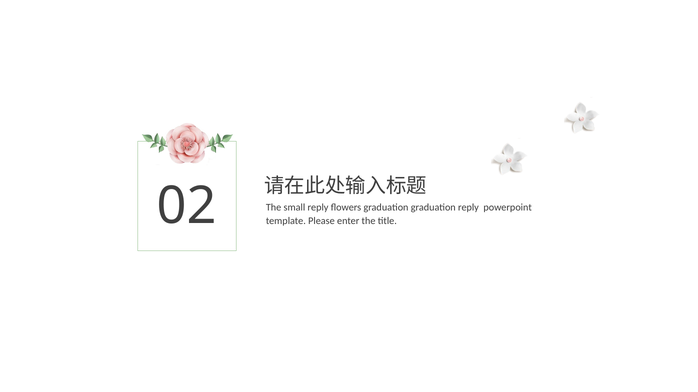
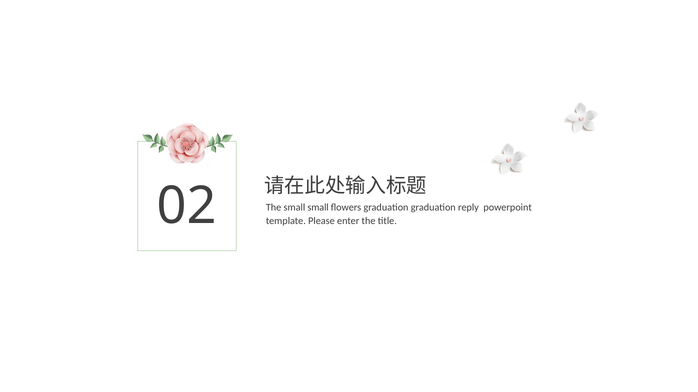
small reply: reply -> small
